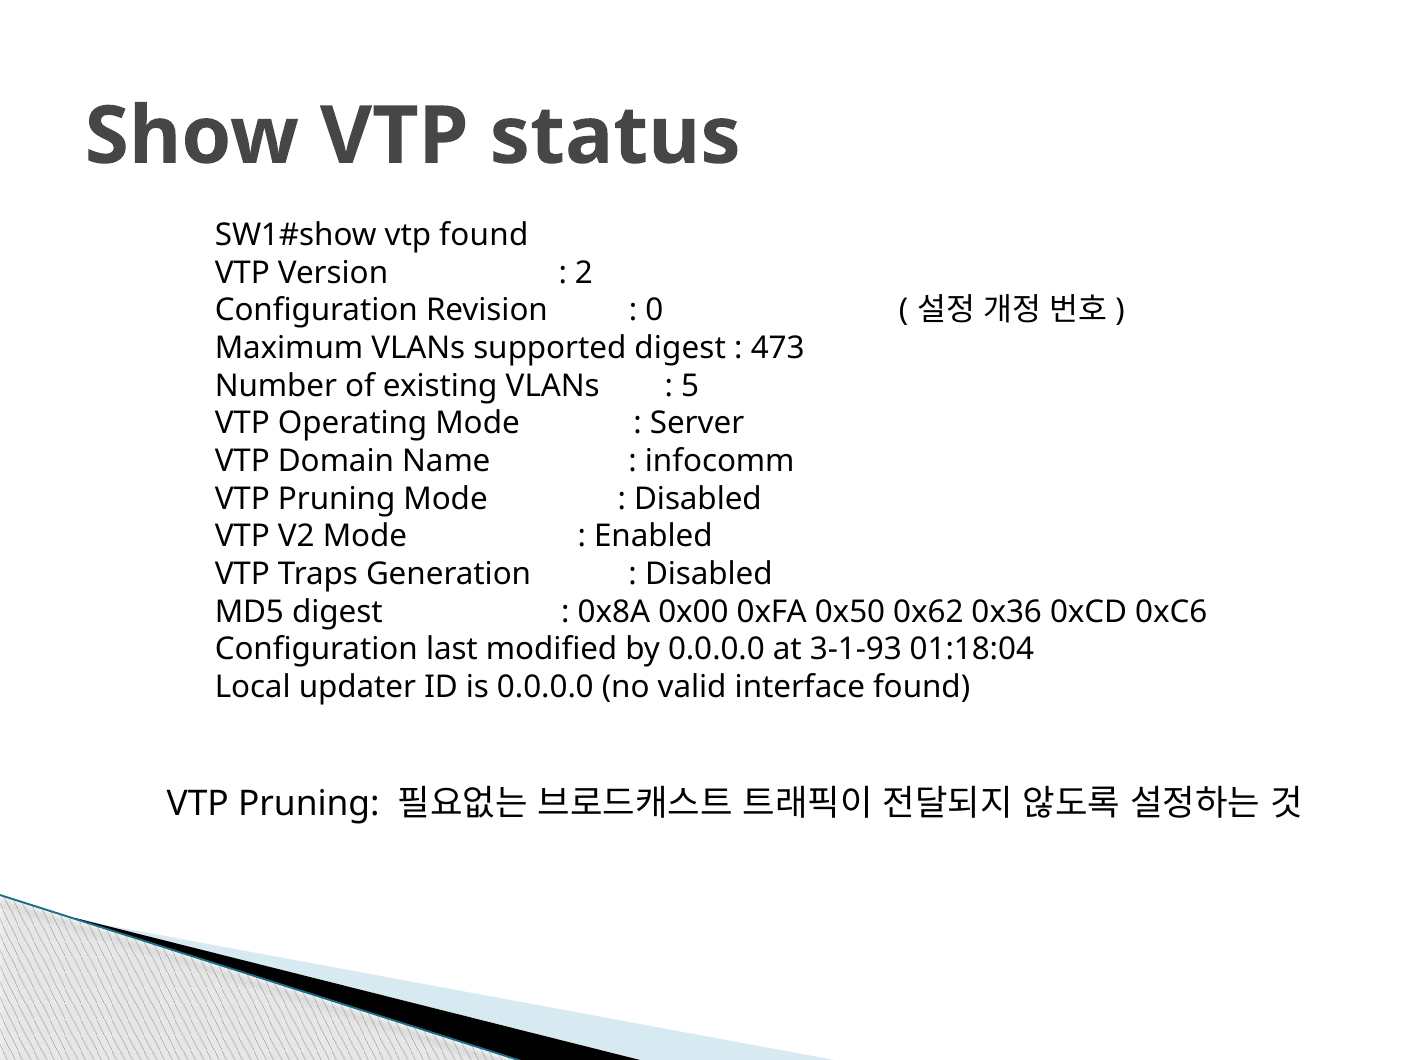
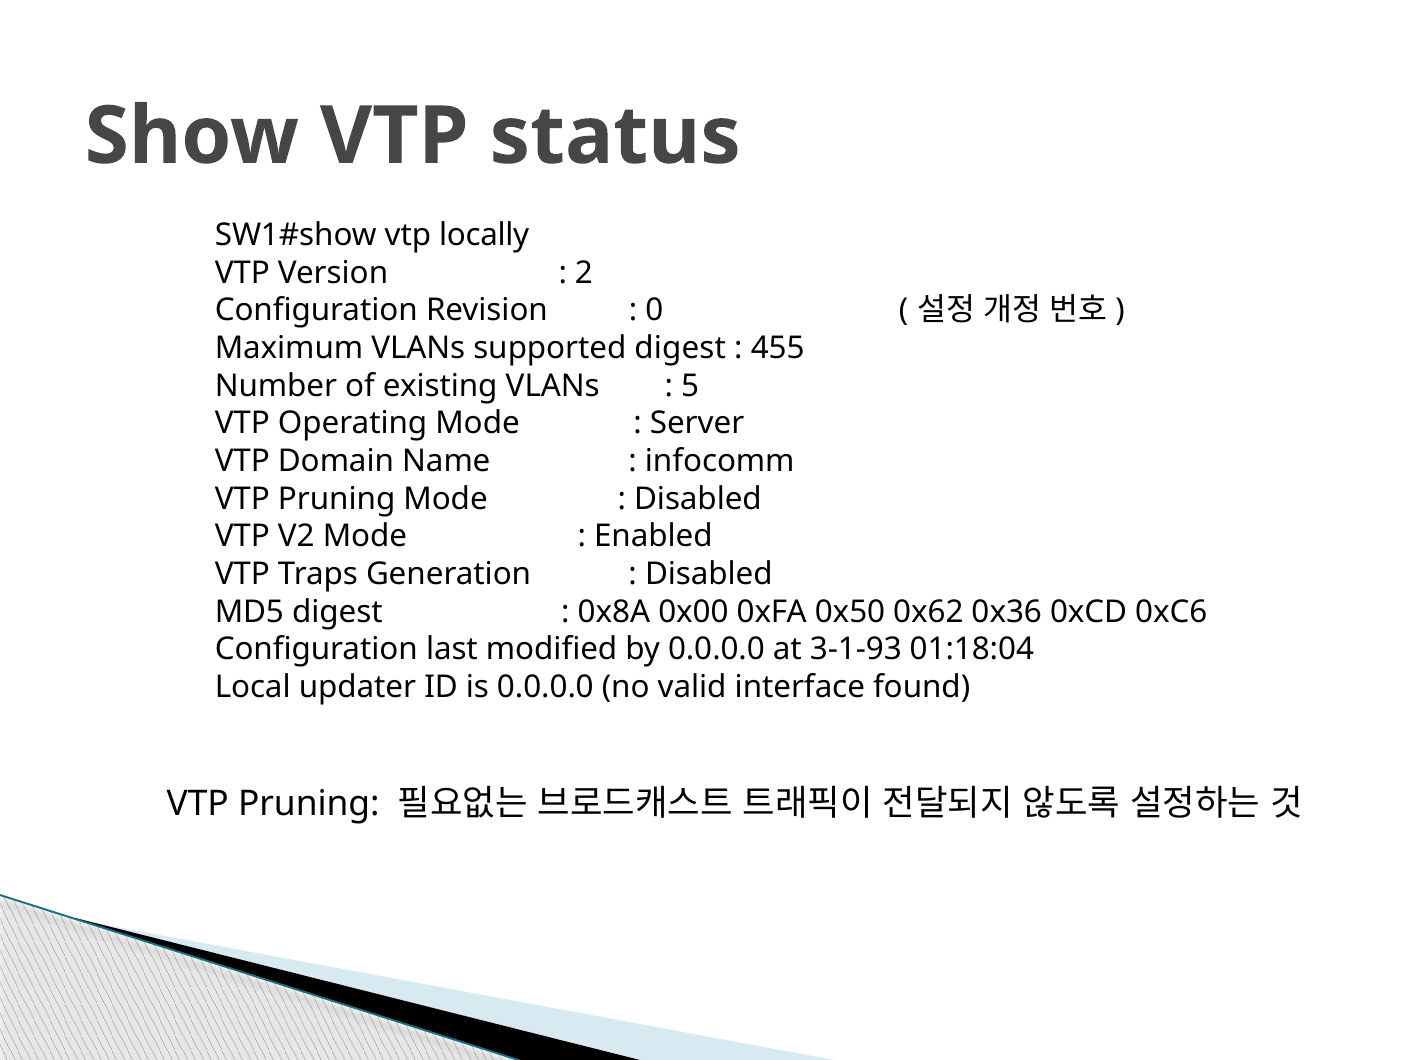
vtp found: found -> locally
473: 473 -> 455
